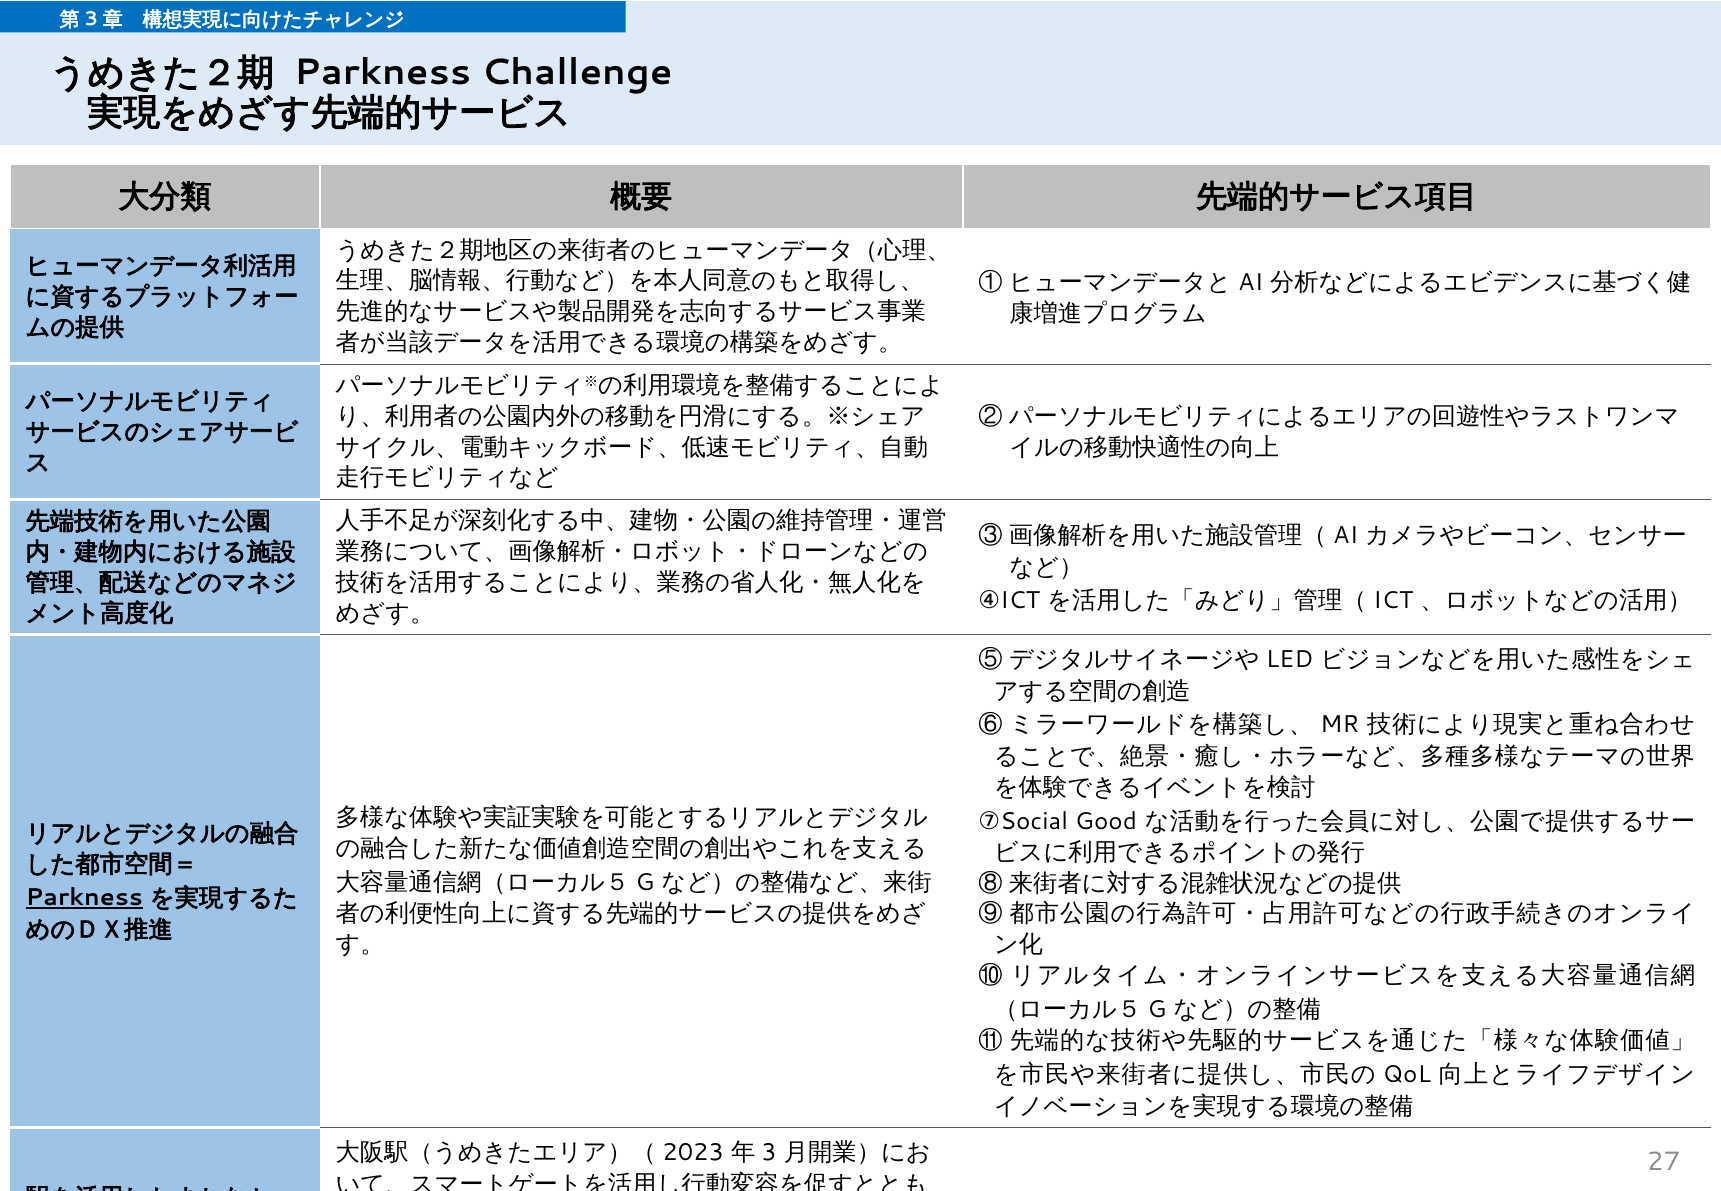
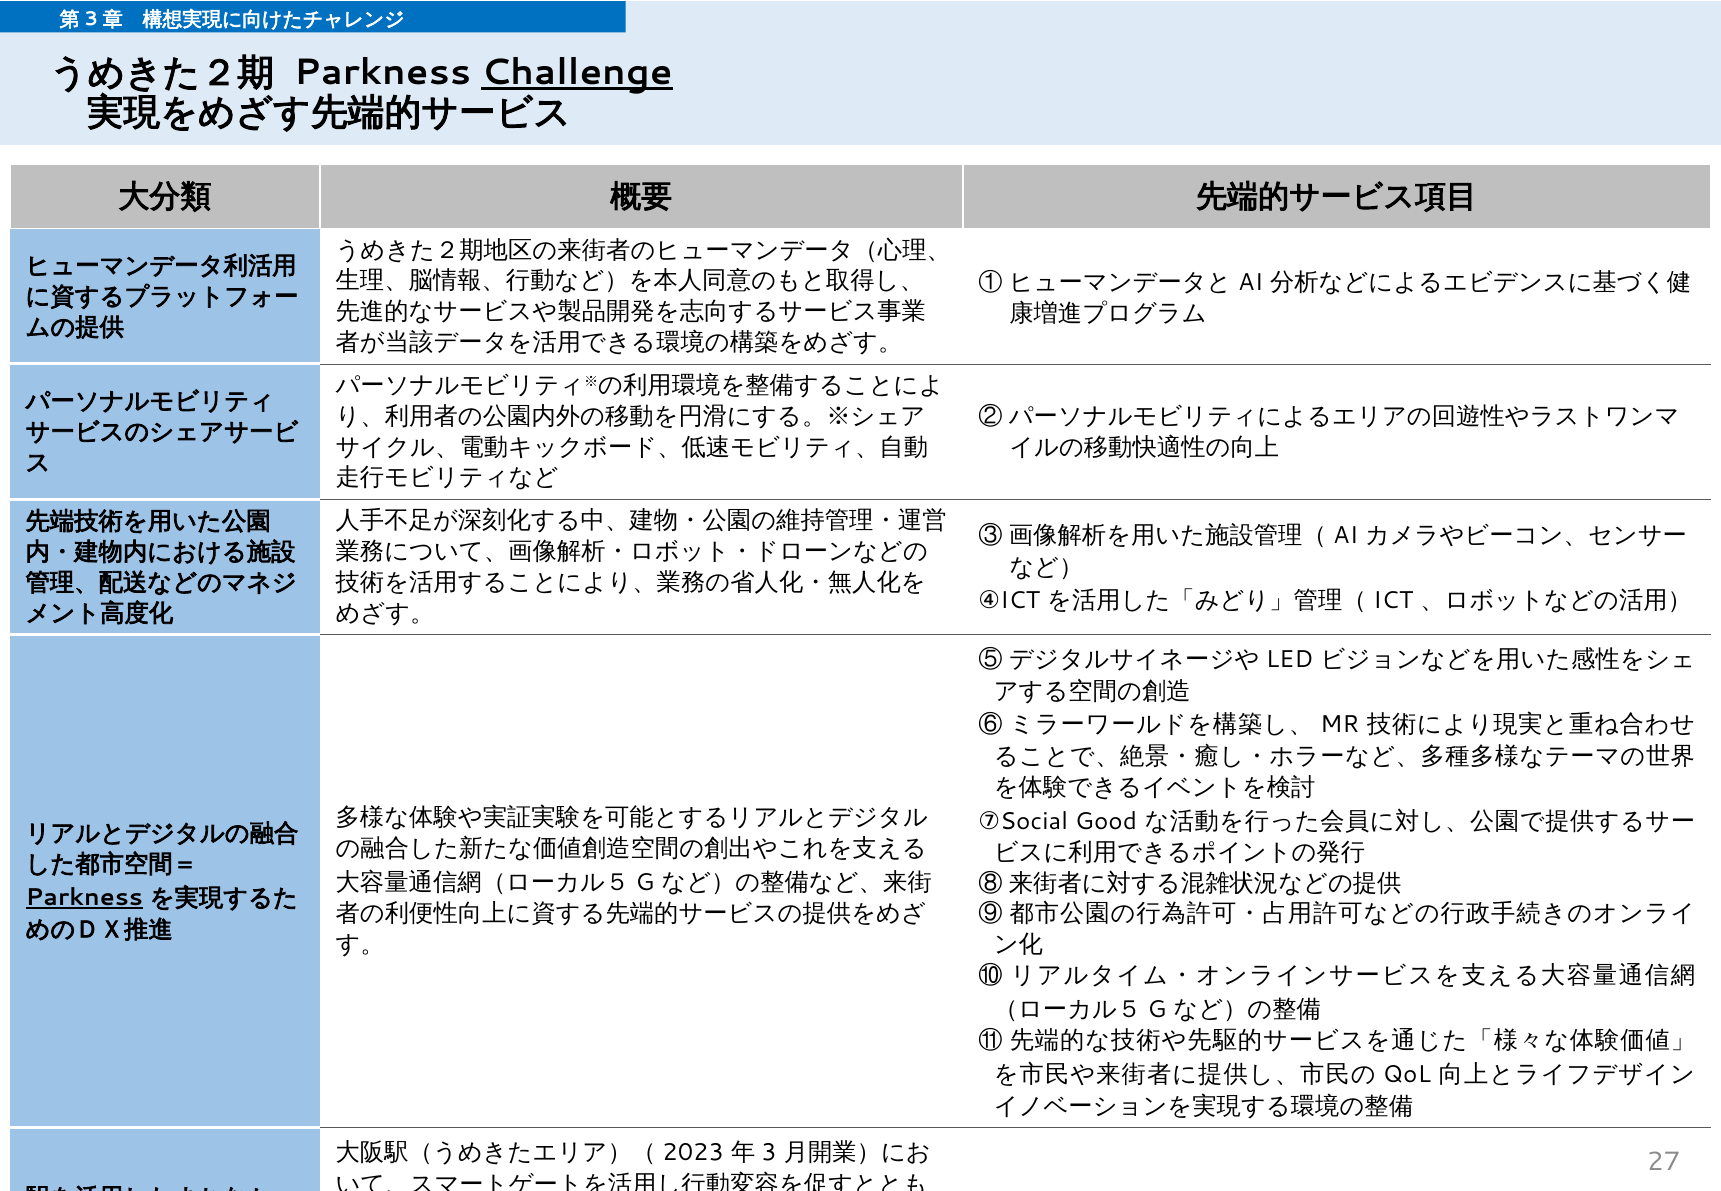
Challenge underline: none -> present
